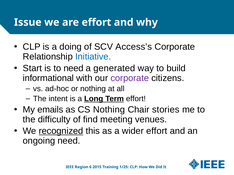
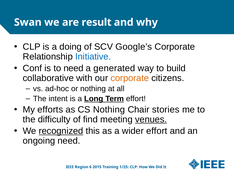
Issue: Issue -> Swan
are effort: effort -> result
Access’s: Access’s -> Google’s
Start: Start -> Conf
informational: informational -> collaborative
corporate at (130, 78) colour: purple -> orange
emails: emails -> efforts
venues underline: none -> present
